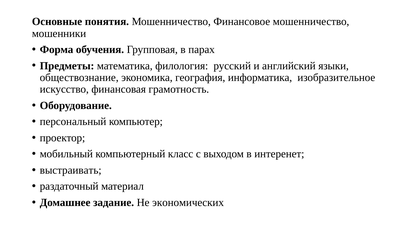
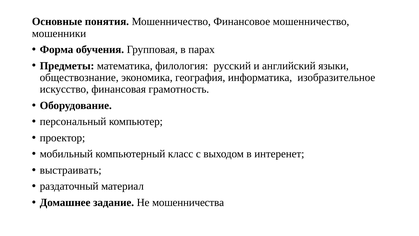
экономических: экономических -> мошенничества
